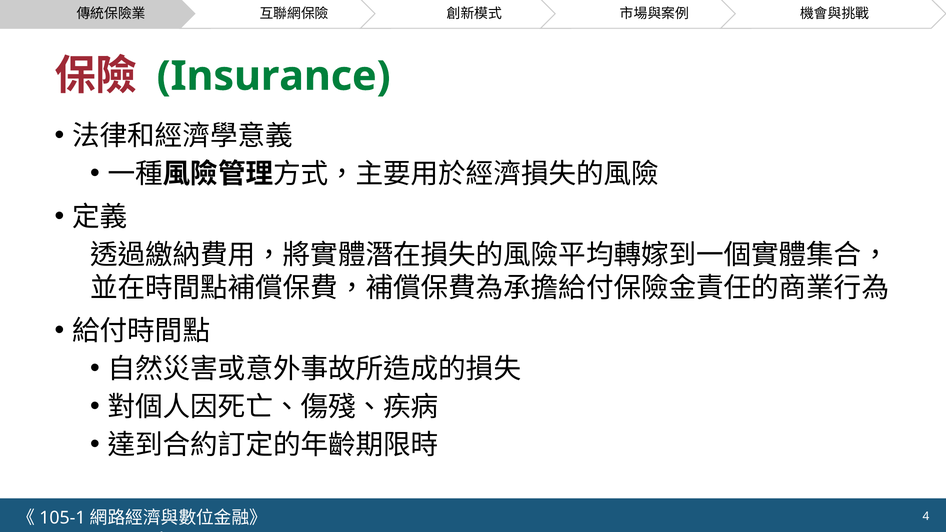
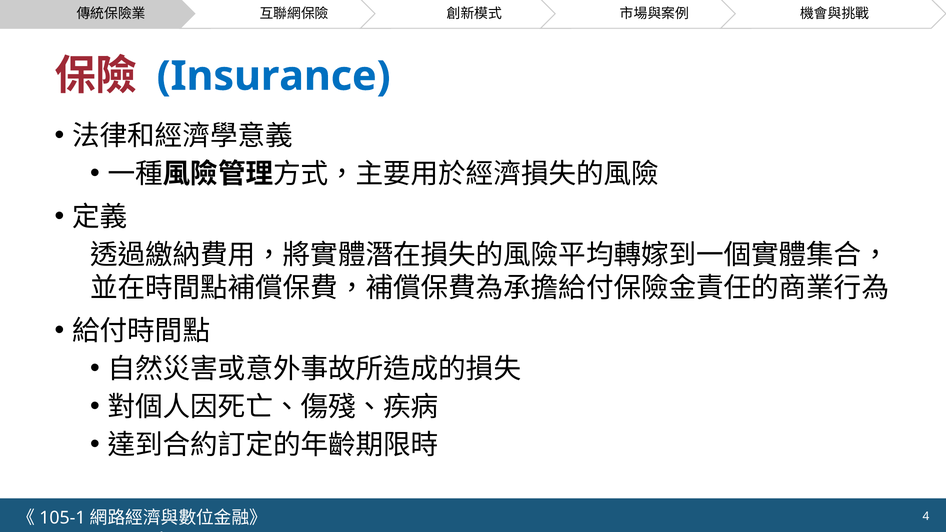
Insurance colour: green -> blue
